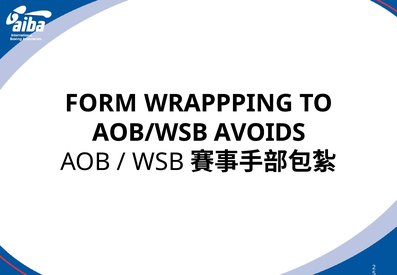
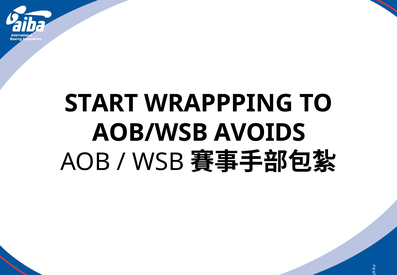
FORM: FORM -> START
